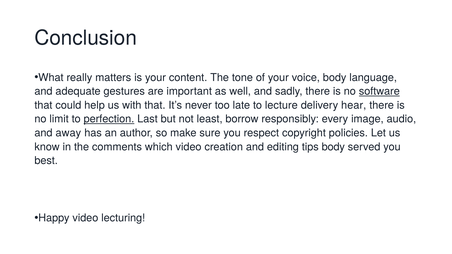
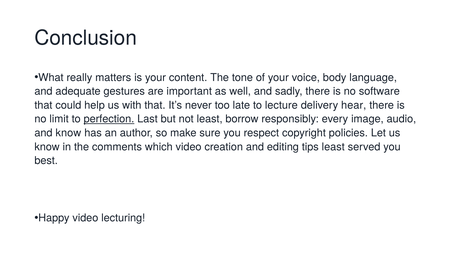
software underline: present -> none
and away: away -> know
tips body: body -> least
